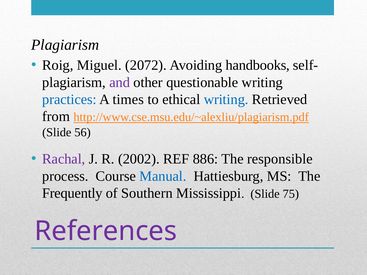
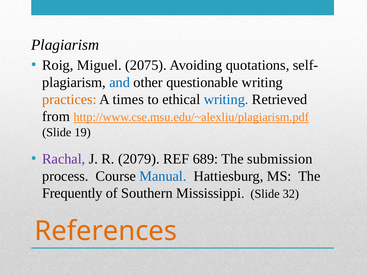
2072: 2072 -> 2075
handbooks: handbooks -> quotations
and colour: purple -> blue
practices colour: blue -> orange
56: 56 -> 19
2002: 2002 -> 2079
886: 886 -> 689
responsible: responsible -> submission
75: 75 -> 32
References colour: purple -> orange
